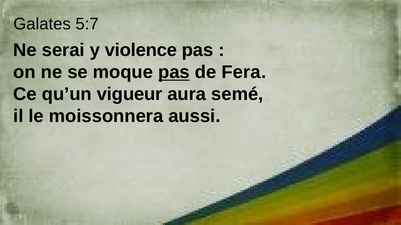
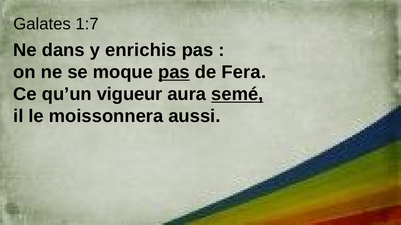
5:7: 5:7 -> 1:7
serai: serai -> dans
violence: violence -> enrichis
semé underline: none -> present
